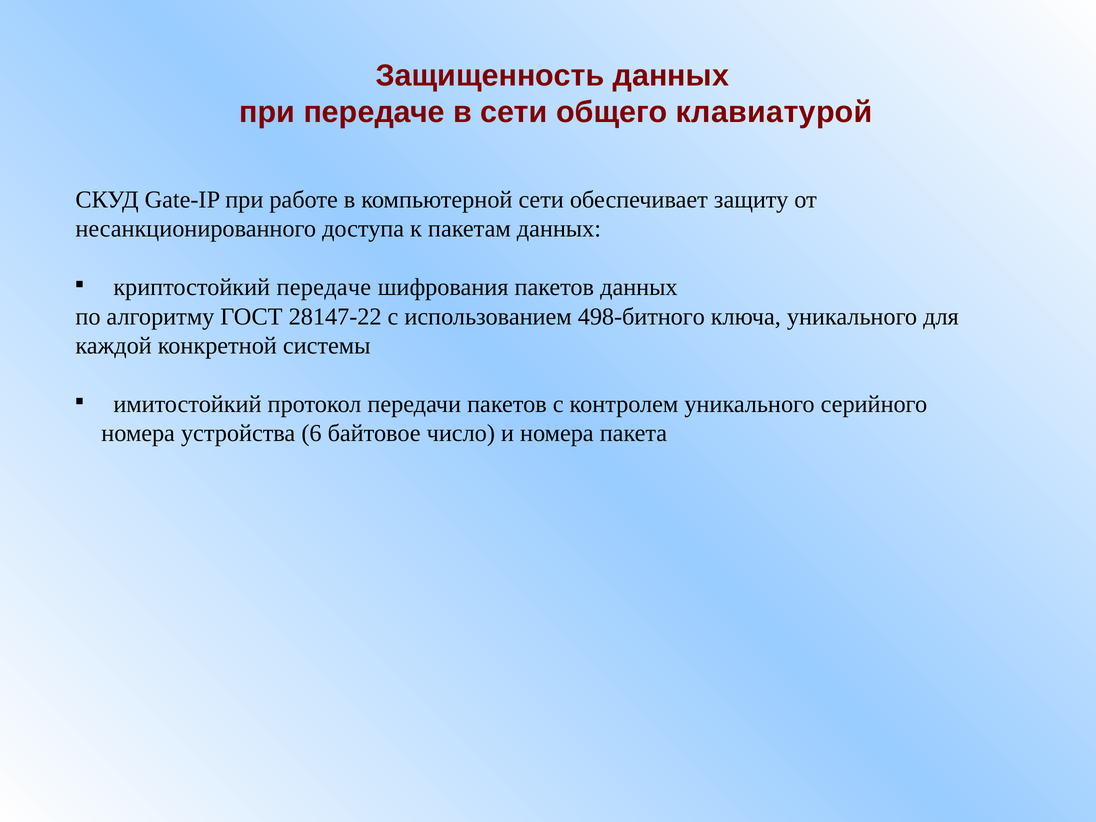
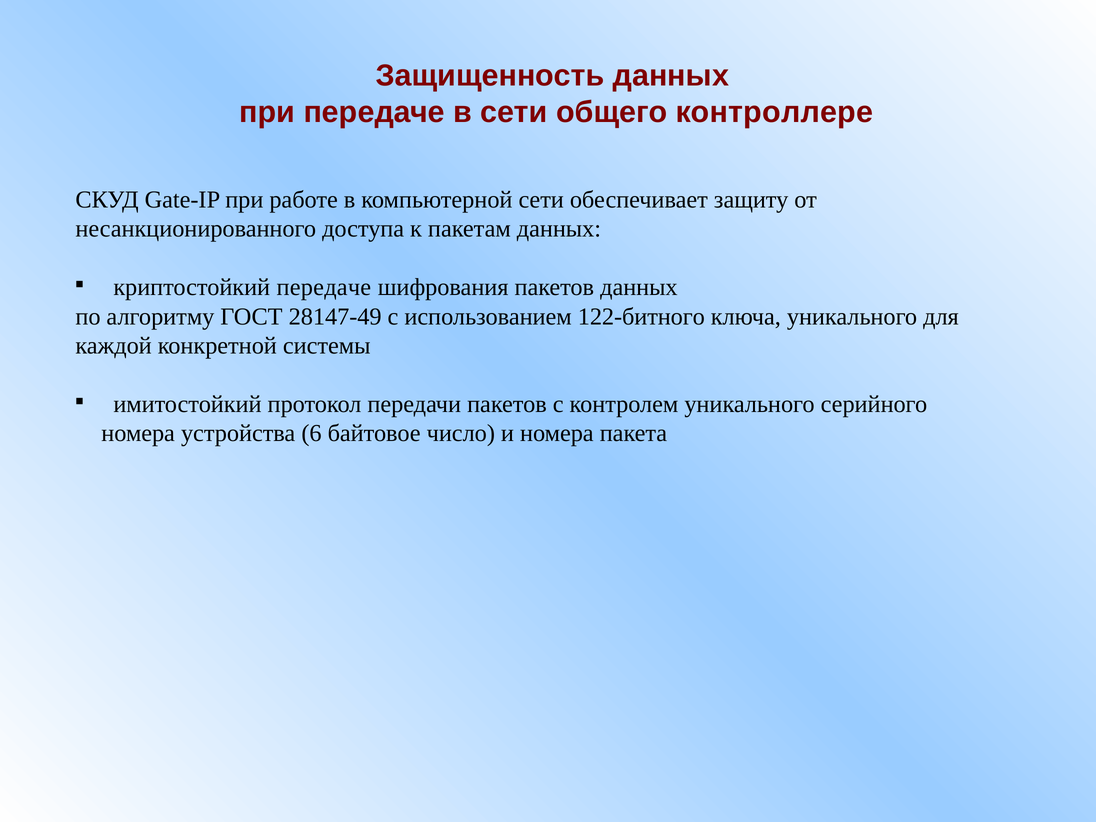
клавиатурой: клавиатурой -> контроллере
28147-22: 28147-22 -> 28147-49
498-битного: 498-битного -> 122-битного
